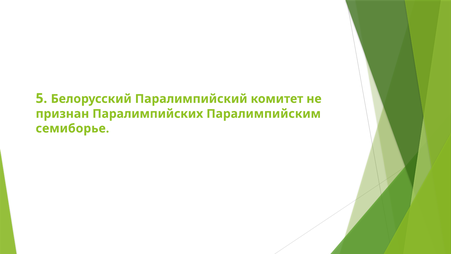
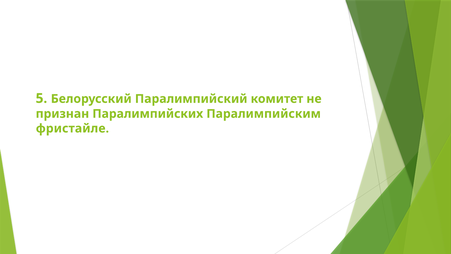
семиборье: семиборье -> фристайле
